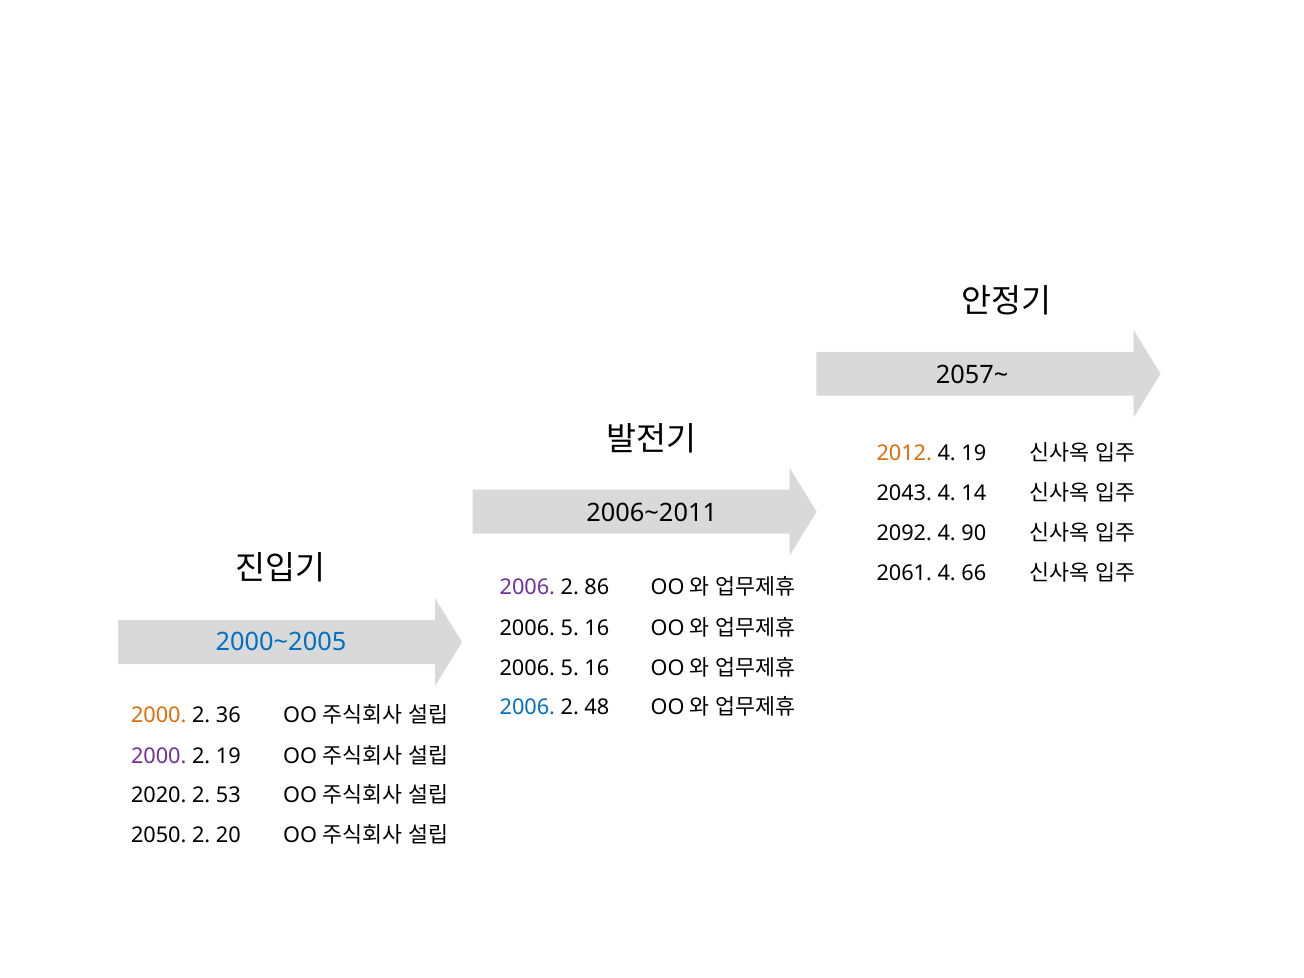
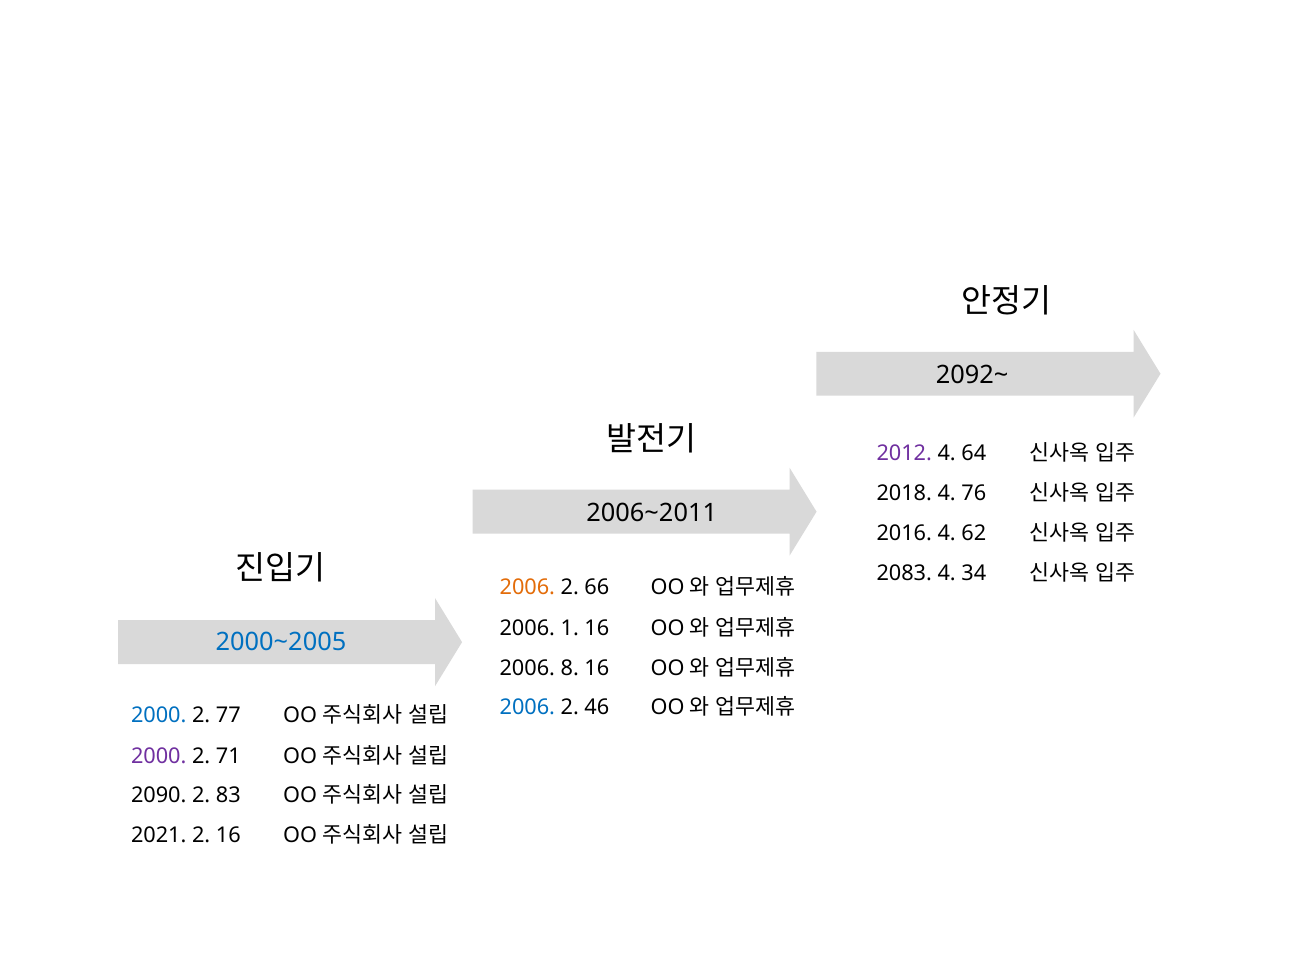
2057~: 2057~ -> 2092~
2012 colour: orange -> purple
4 19: 19 -> 64
2043: 2043 -> 2018
14: 14 -> 76
2092: 2092 -> 2016
90: 90 -> 62
2061: 2061 -> 2083
66: 66 -> 34
2006 at (527, 588) colour: purple -> orange
86: 86 -> 66
5 at (570, 628): 5 -> 1
5 at (570, 668): 5 -> 8
48: 48 -> 46
2000 at (159, 715) colour: orange -> blue
36: 36 -> 77
2 19: 19 -> 71
2020: 2020 -> 2090
53: 53 -> 83
2050: 2050 -> 2021
2 20: 20 -> 16
